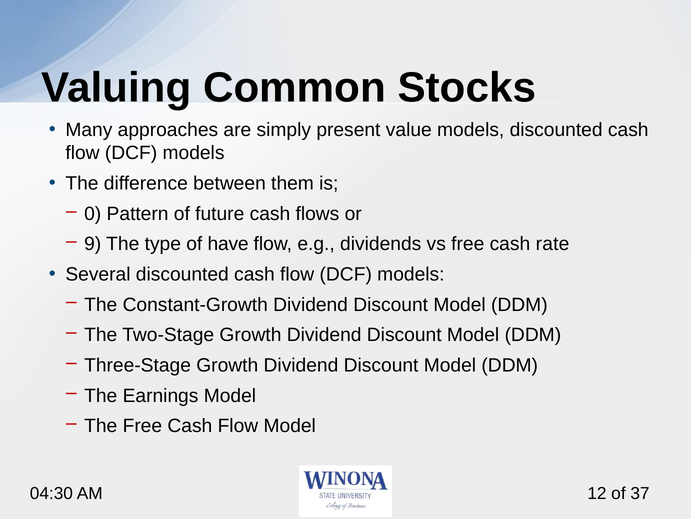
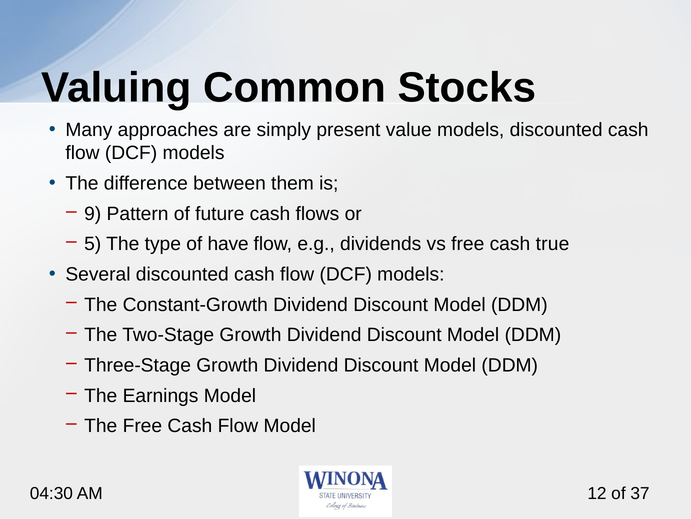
0: 0 -> 9
9: 9 -> 5
rate: rate -> true
